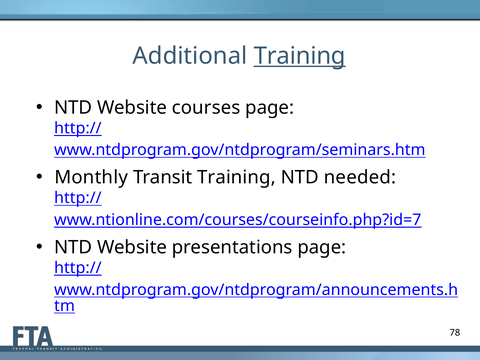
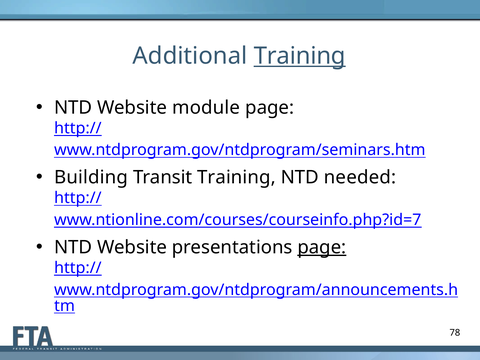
courses: courses -> module
Monthly: Monthly -> Building
page at (322, 247) underline: none -> present
